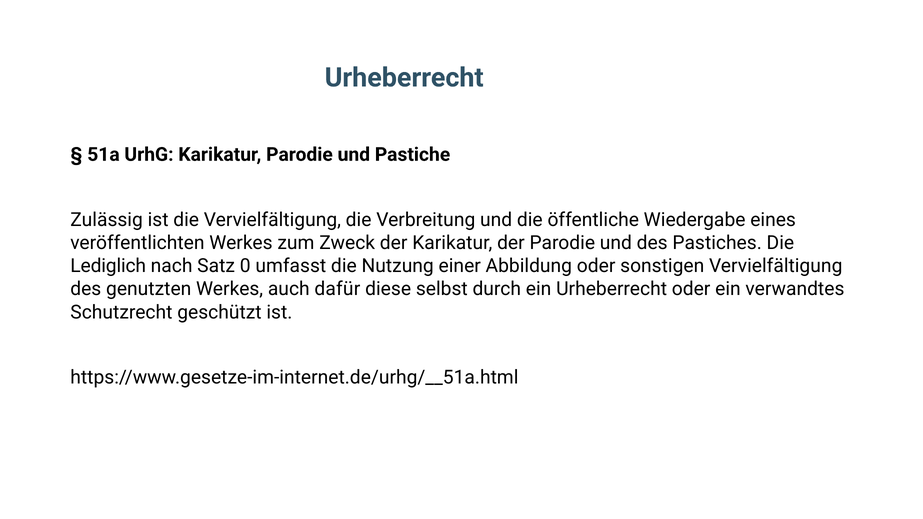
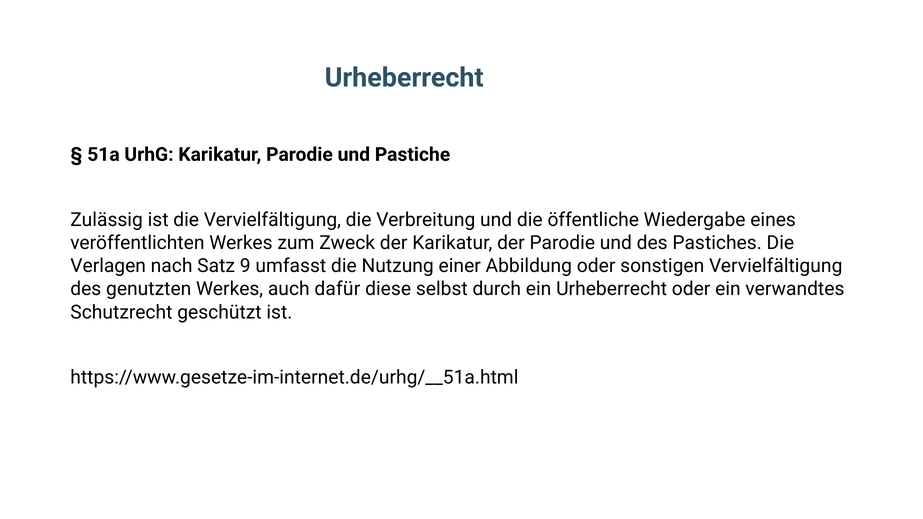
Lediglich: Lediglich -> Verlagen
0: 0 -> 9
